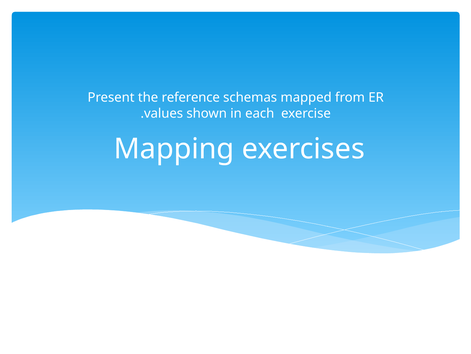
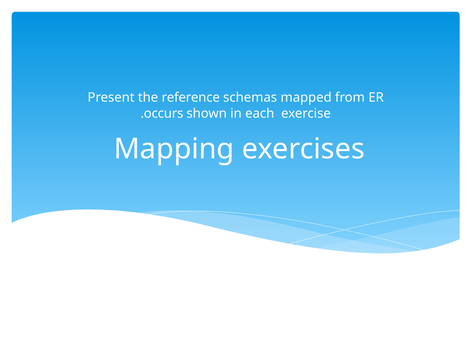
values: values -> occurs
